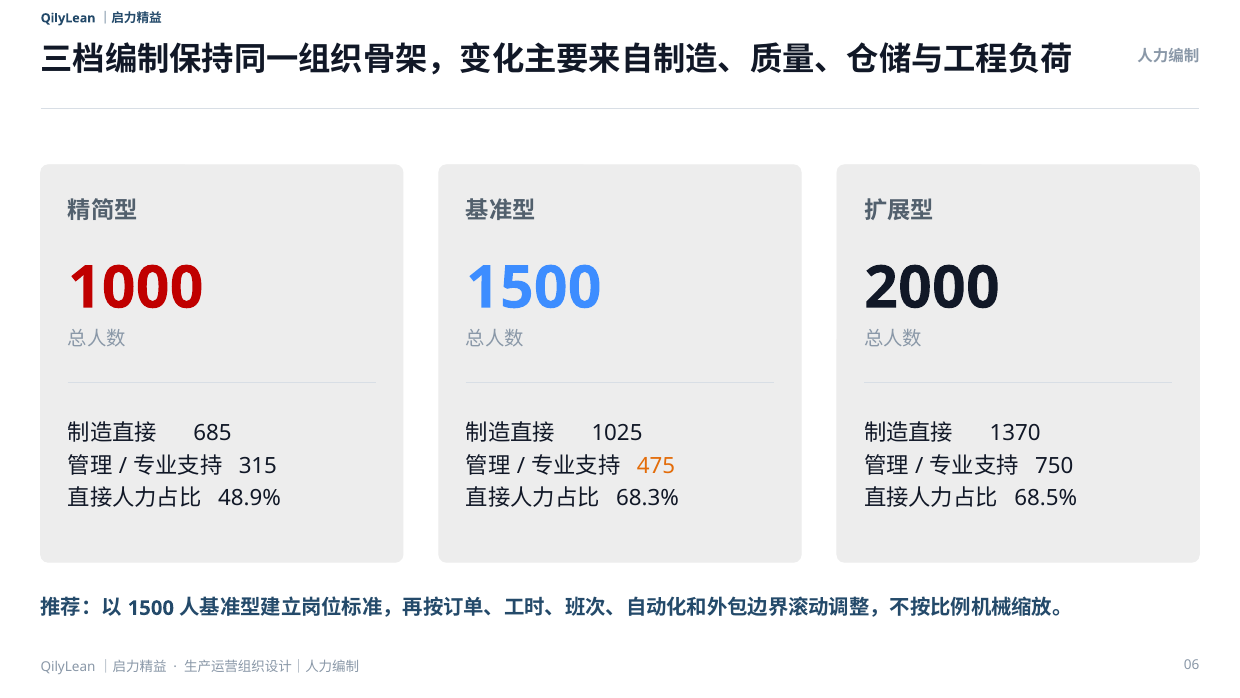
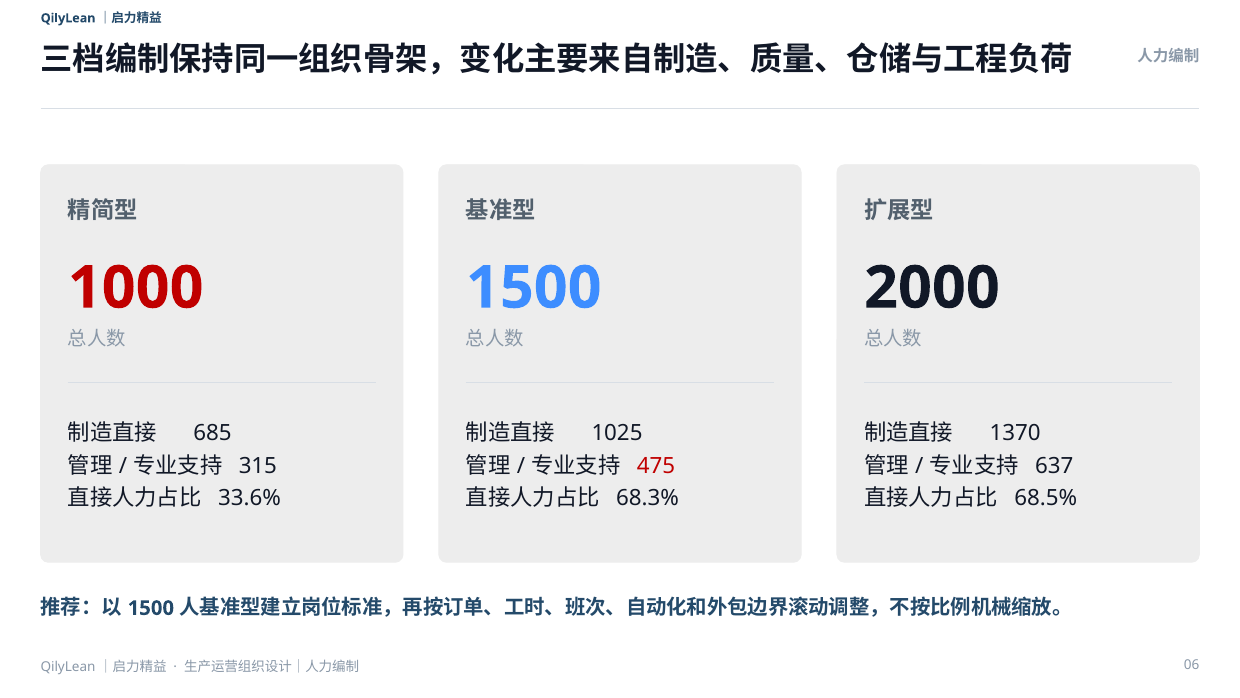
475 colour: orange -> red
750: 750 -> 637
48.9%: 48.9% -> 33.6%
